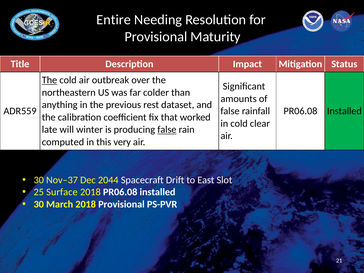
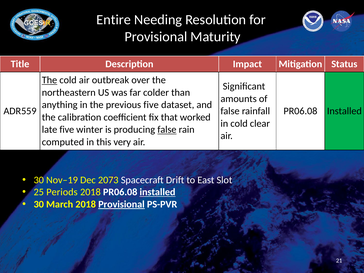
previous rest: rest -> five
late will: will -> five
Nov–37: Nov–37 -> Nov–19
2044: 2044 -> 2073
Surface: Surface -> Periods
installed at (158, 192) underline: none -> present
Provisional at (121, 204) underline: none -> present
